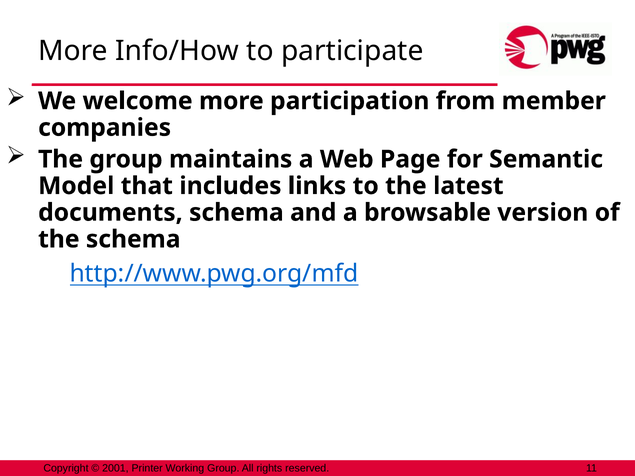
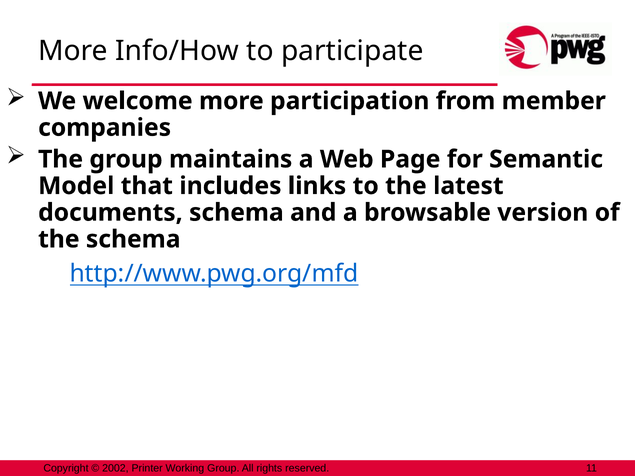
2001: 2001 -> 2002
